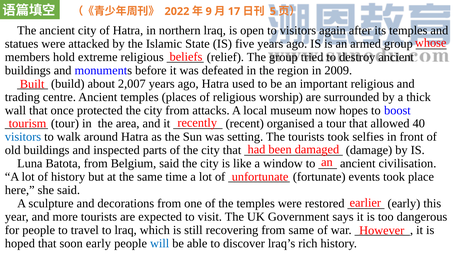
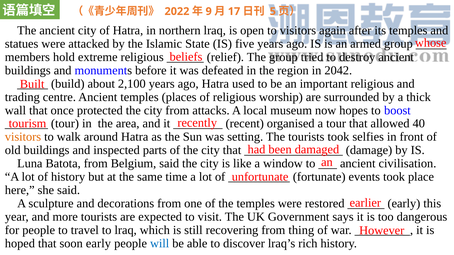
2009: 2009 -> 2042
2,007: 2,007 -> 2,100
visitors at (23, 137) colour: blue -> orange
from same: same -> thing
